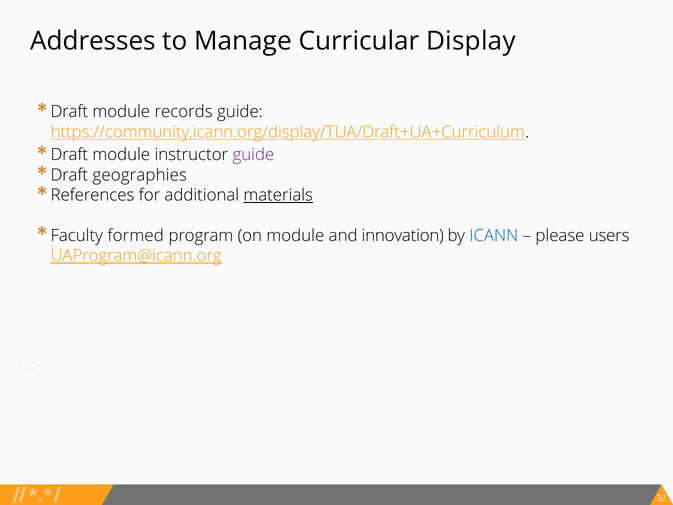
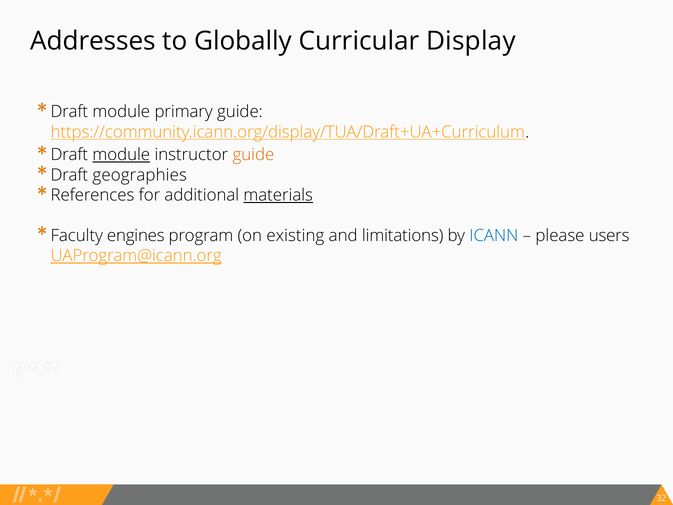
Manage: Manage -> Globally
records: records -> primary
module at (121, 155) underline: none -> present
guide at (253, 155) colour: purple -> orange
formed: formed -> engines
on module: module -> existing
innovation: innovation -> limitations
